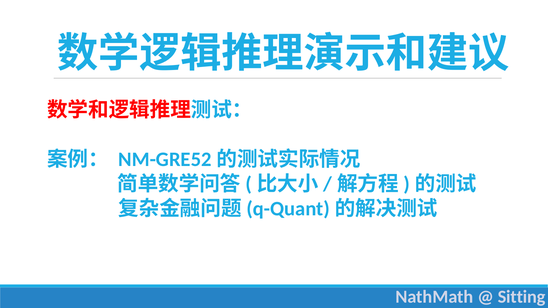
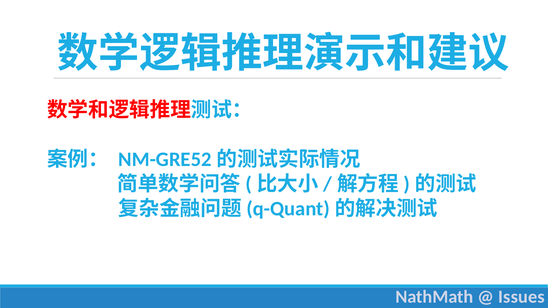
Sitting: Sitting -> Issues
